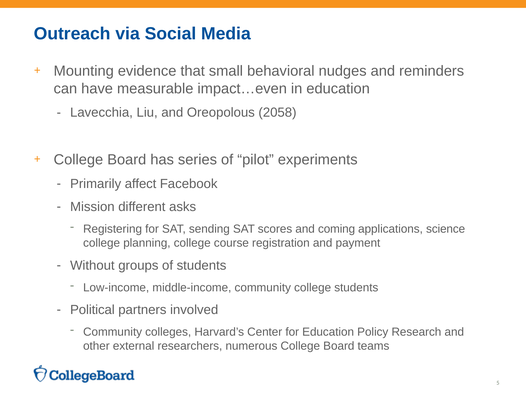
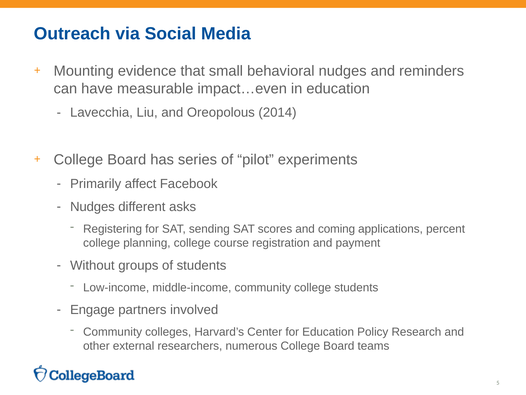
2058: 2058 -> 2014
Mission at (92, 207): Mission -> Nudges
science: science -> percent
Political: Political -> Engage
